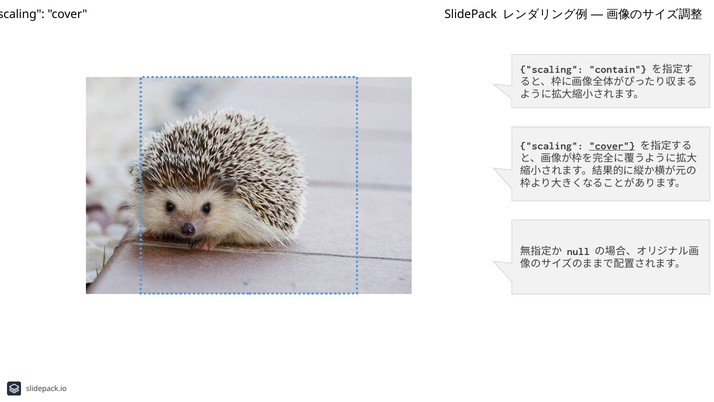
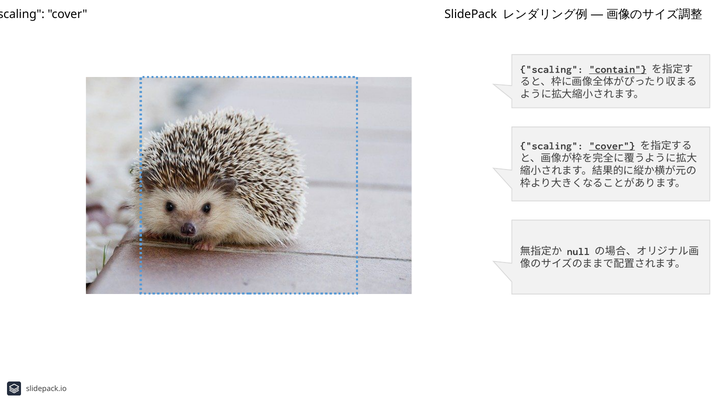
contain underline: none -> present
